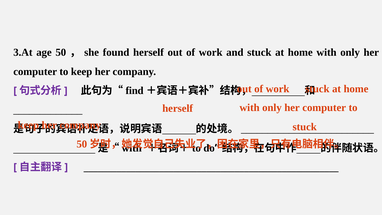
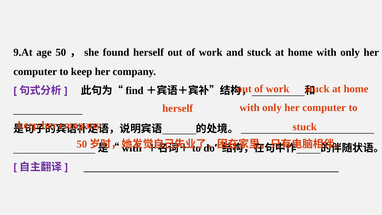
3.At: 3.At -> 9.At
